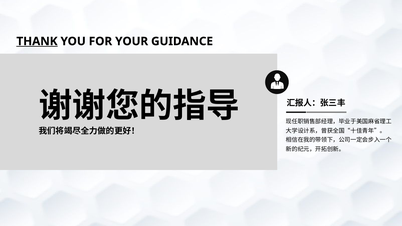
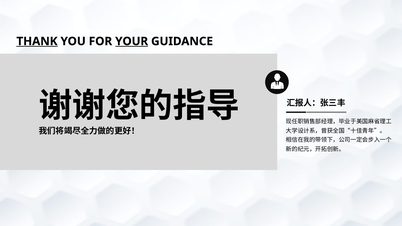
YOUR underline: none -> present
